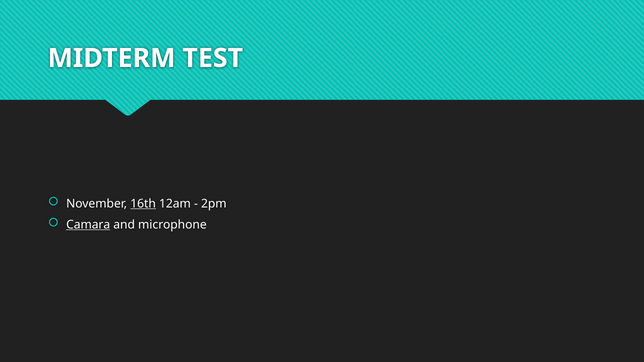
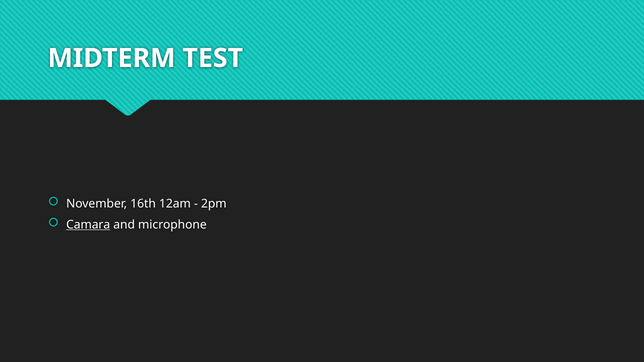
16th underline: present -> none
